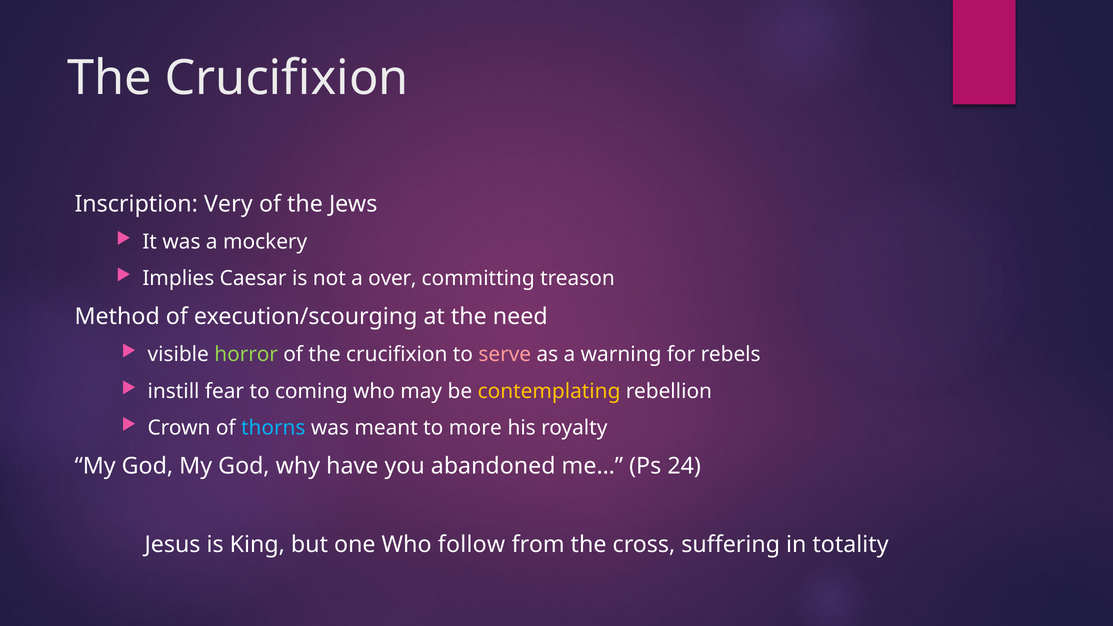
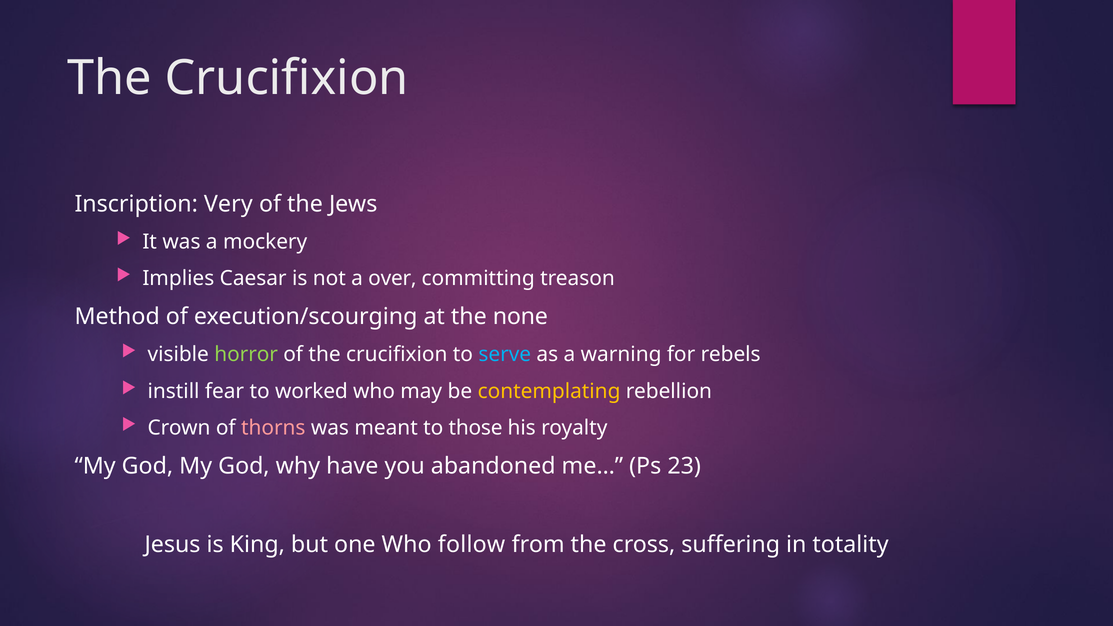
need: need -> none
serve colour: pink -> light blue
coming: coming -> worked
thorns colour: light blue -> pink
more: more -> those
24: 24 -> 23
